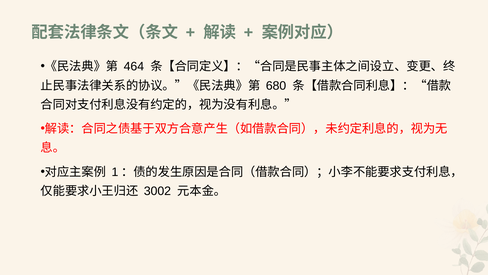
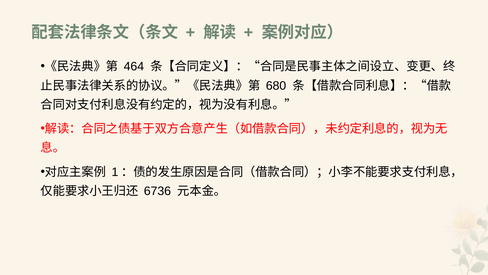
3002: 3002 -> 6736
